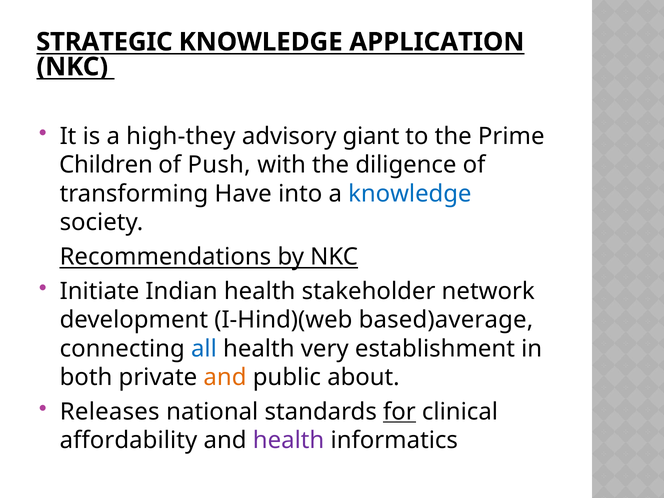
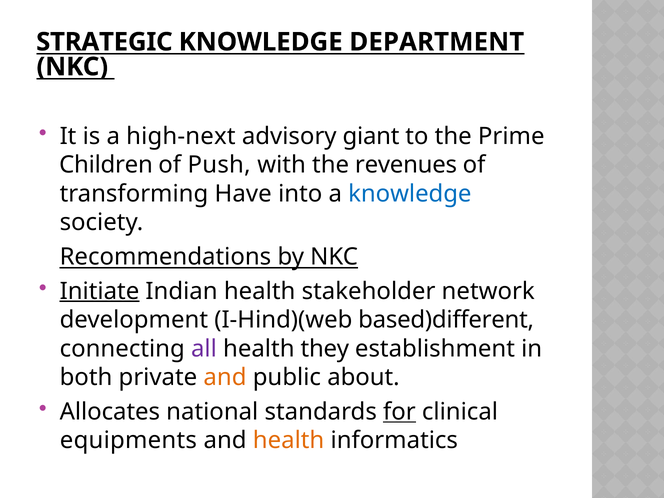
APPLICATION: APPLICATION -> DEPARTMENT
high-they: high-they -> high-next
diligence: diligence -> revenues
Initiate underline: none -> present
based)average: based)average -> based)different
all colour: blue -> purple
very: very -> they
Releases: Releases -> Allocates
affordability: affordability -> equipments
health at (289, 440) colour: purple -> orange
